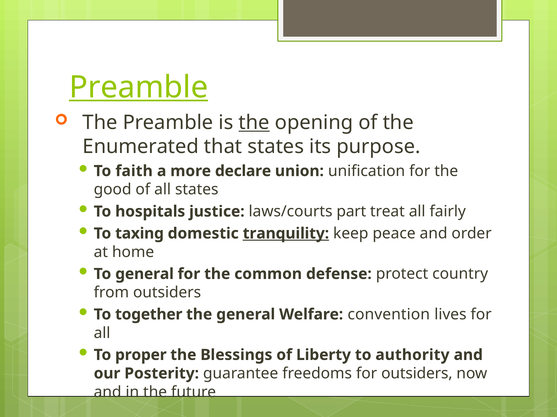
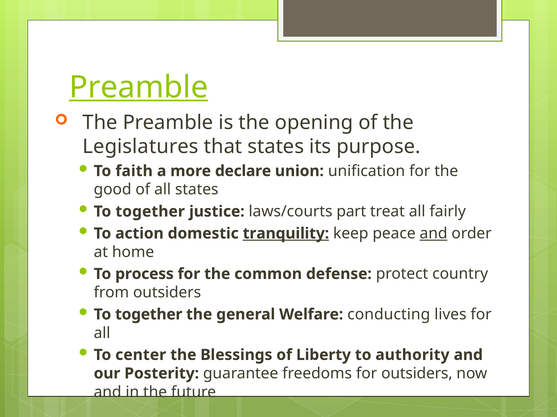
the at (254, 123) underline: present -> none
Enumerated: Enumerated -> Legislatures
hospitals at (150, 212): hospitals -> together
taxing: taxing -> action
and at (434, 234) underline: none -> present
To general: general -> process
convention: convention -> conducting
proper: proper -> center
